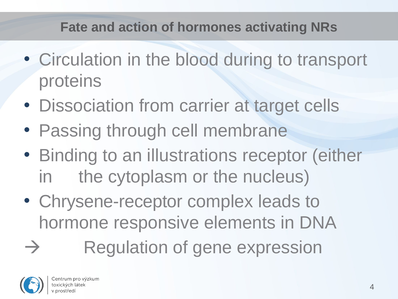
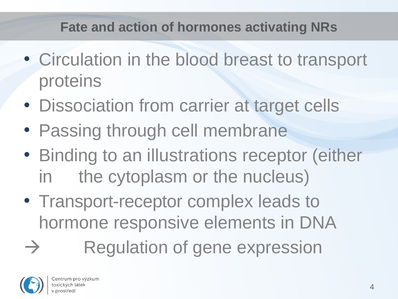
during: during -> breast
Chrysene-receptor: Chrysene-receptor -> Transport-receptor
